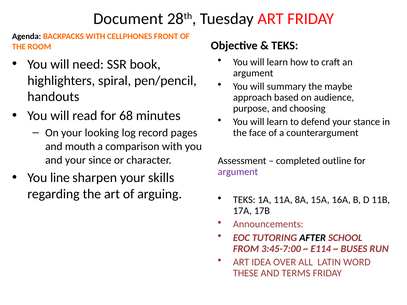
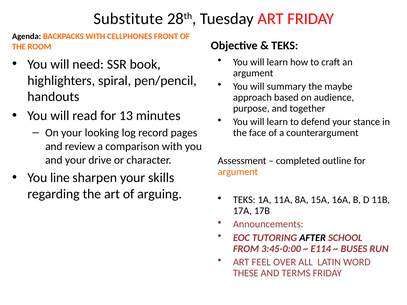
Document: Document -> Substitute
choosing: choosing -> together
68: 68 -> 13
mouth: mouth -> review
since: since -> drive
argument at (238, 172) colour: purple -> orange
3:45-7:00: 3:45-7:00 -> 3:45-0:00
IDEA: IDEA -> FEEL
